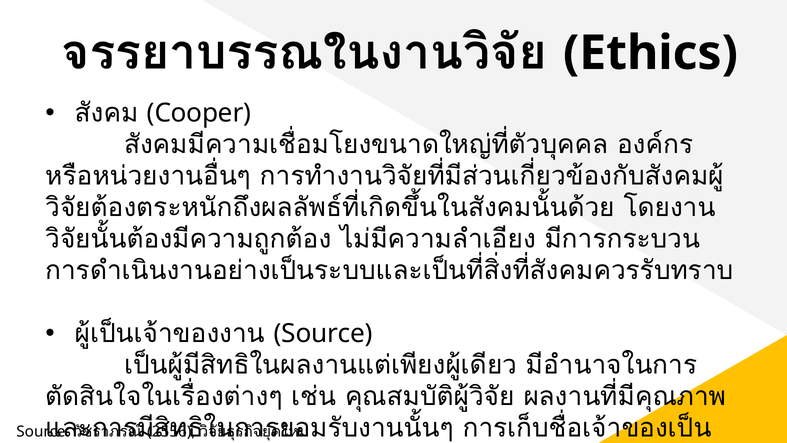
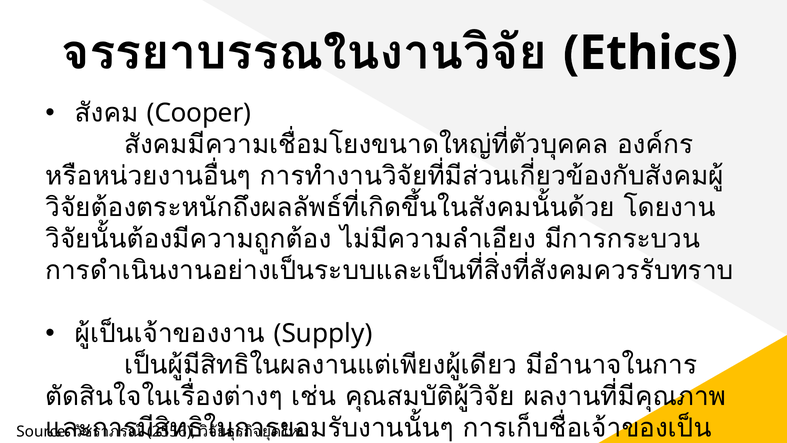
Source at (323, 334): Source -> Supply
